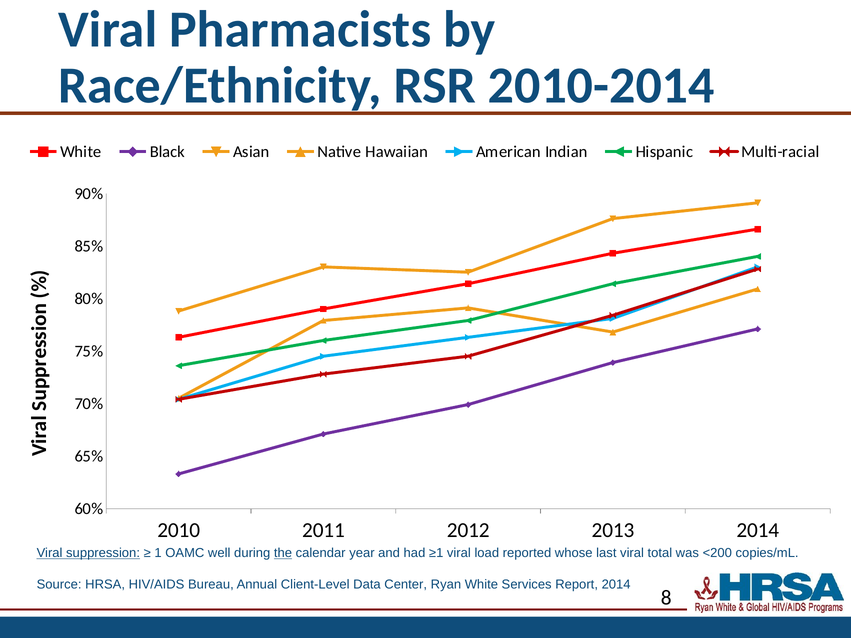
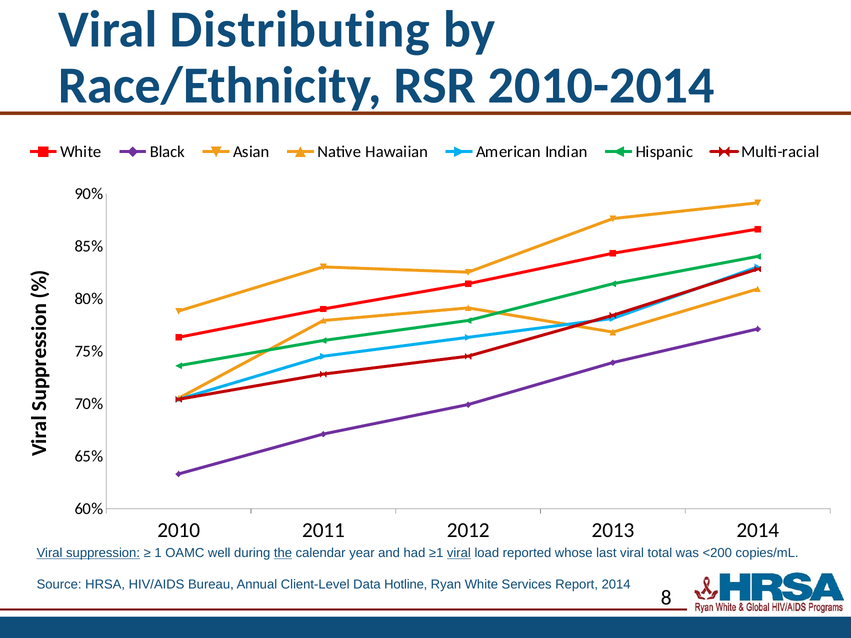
Pharmacists: Pharmacists -> Distributing
viral at (459, 553) underline: none -> present
Center: Center -> Hotline
